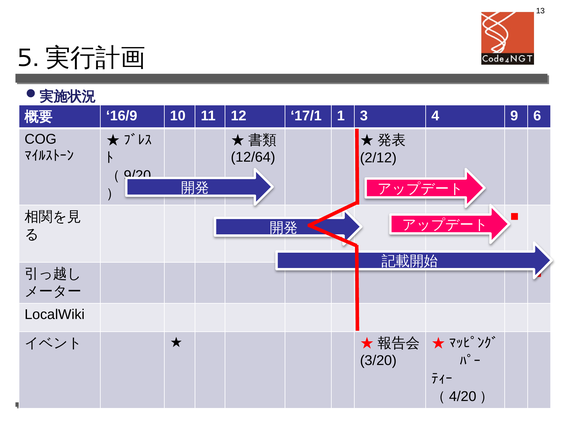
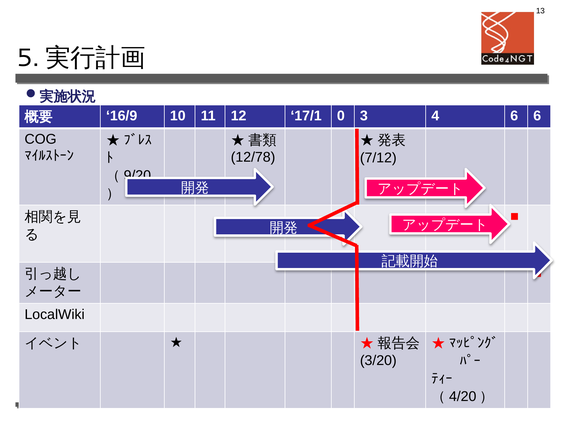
1: 1 -> 0
4 9: 9 -> 6
12/64: 12/64 -> 12/78
2/12: 2/12 -> 7/12
